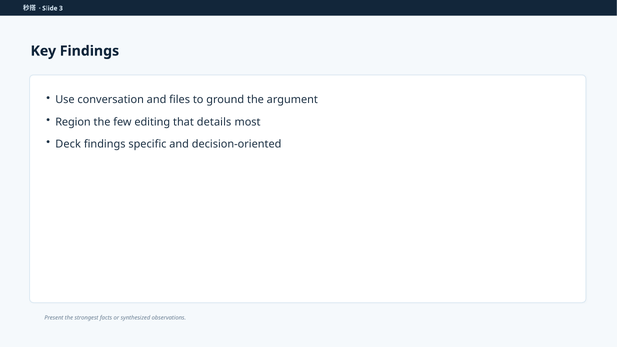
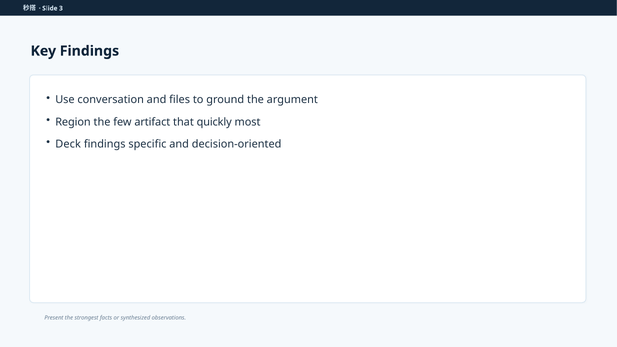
editing: editing -> artifact
details: details -> quickly
